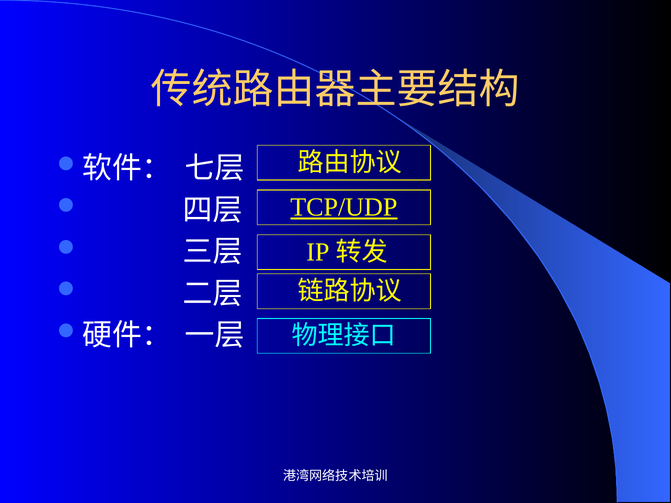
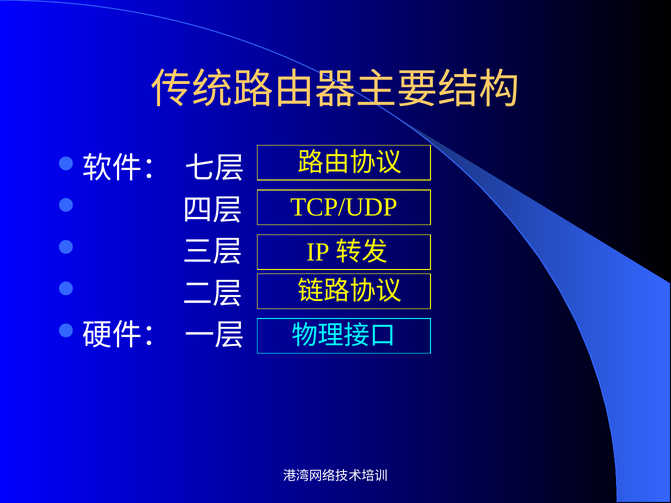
TCP/UDP underline: present -> none
